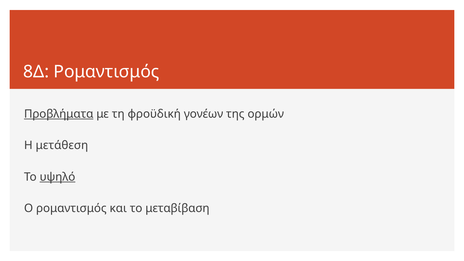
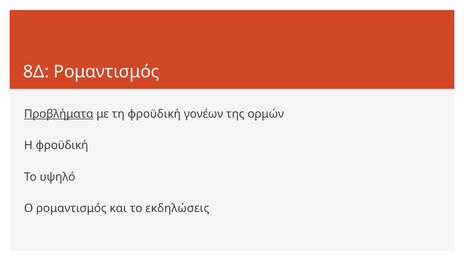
Η μετάθεση: μετάθεση -> φροϋδική
υψηλό underline: present -> none
μεταβίβαση: μεταβίβαση -> εκδηλώσεις
